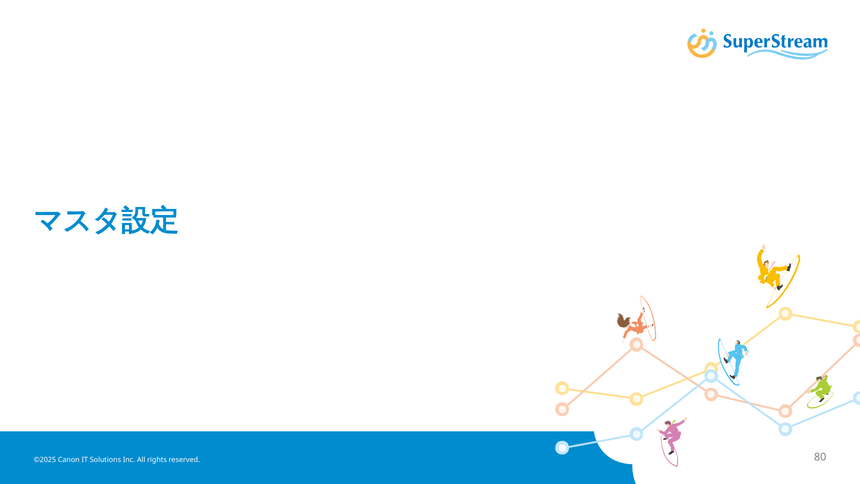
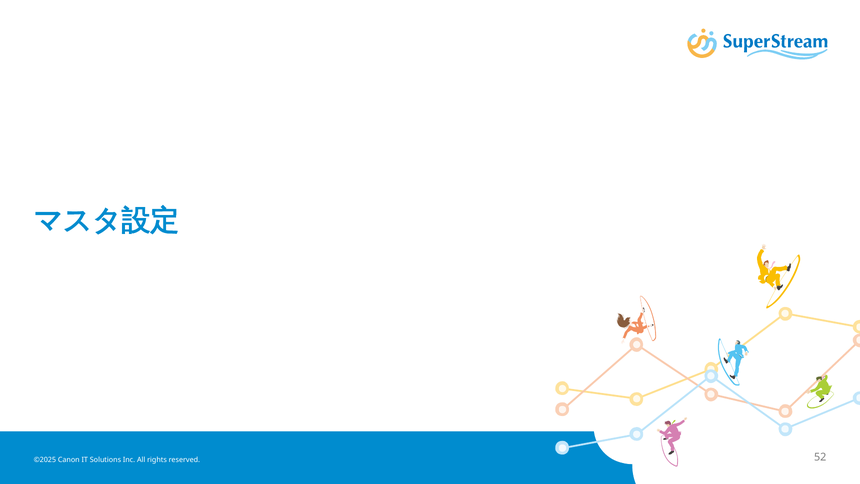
80: 80 -> 52
